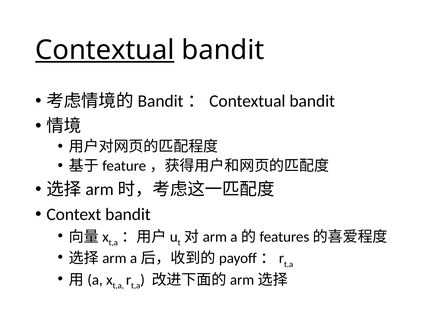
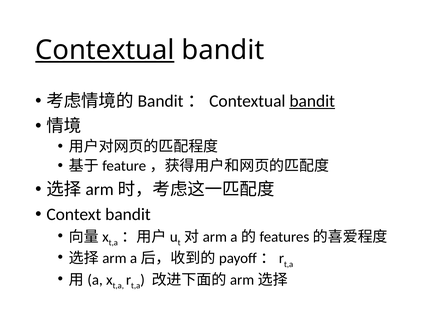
bandit at (312, 101) underline: none -> present
